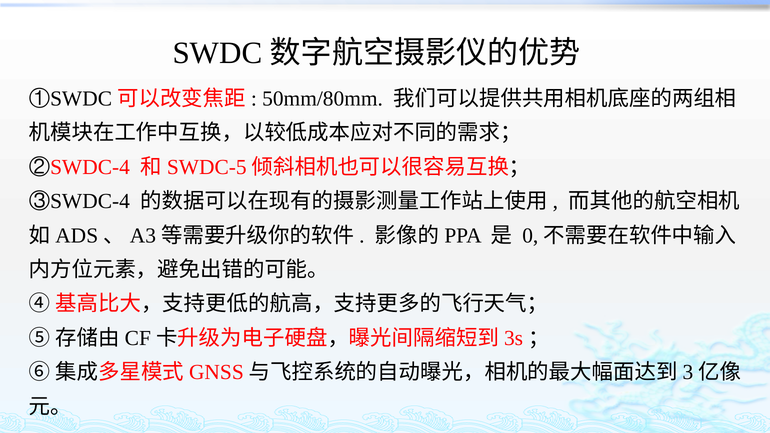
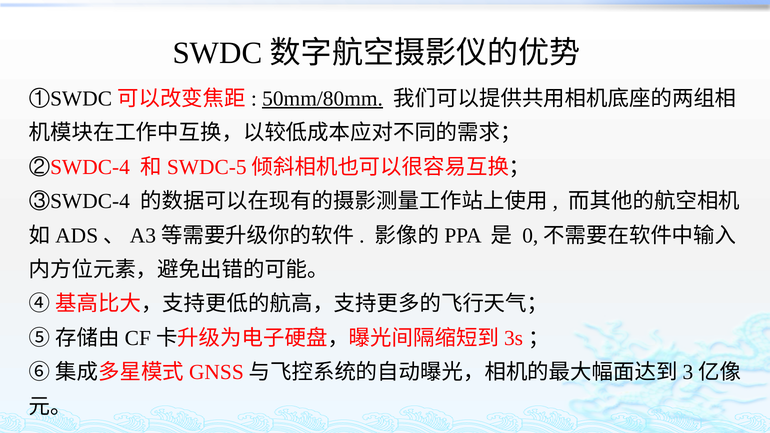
50mm/80mm underline: none -> present
